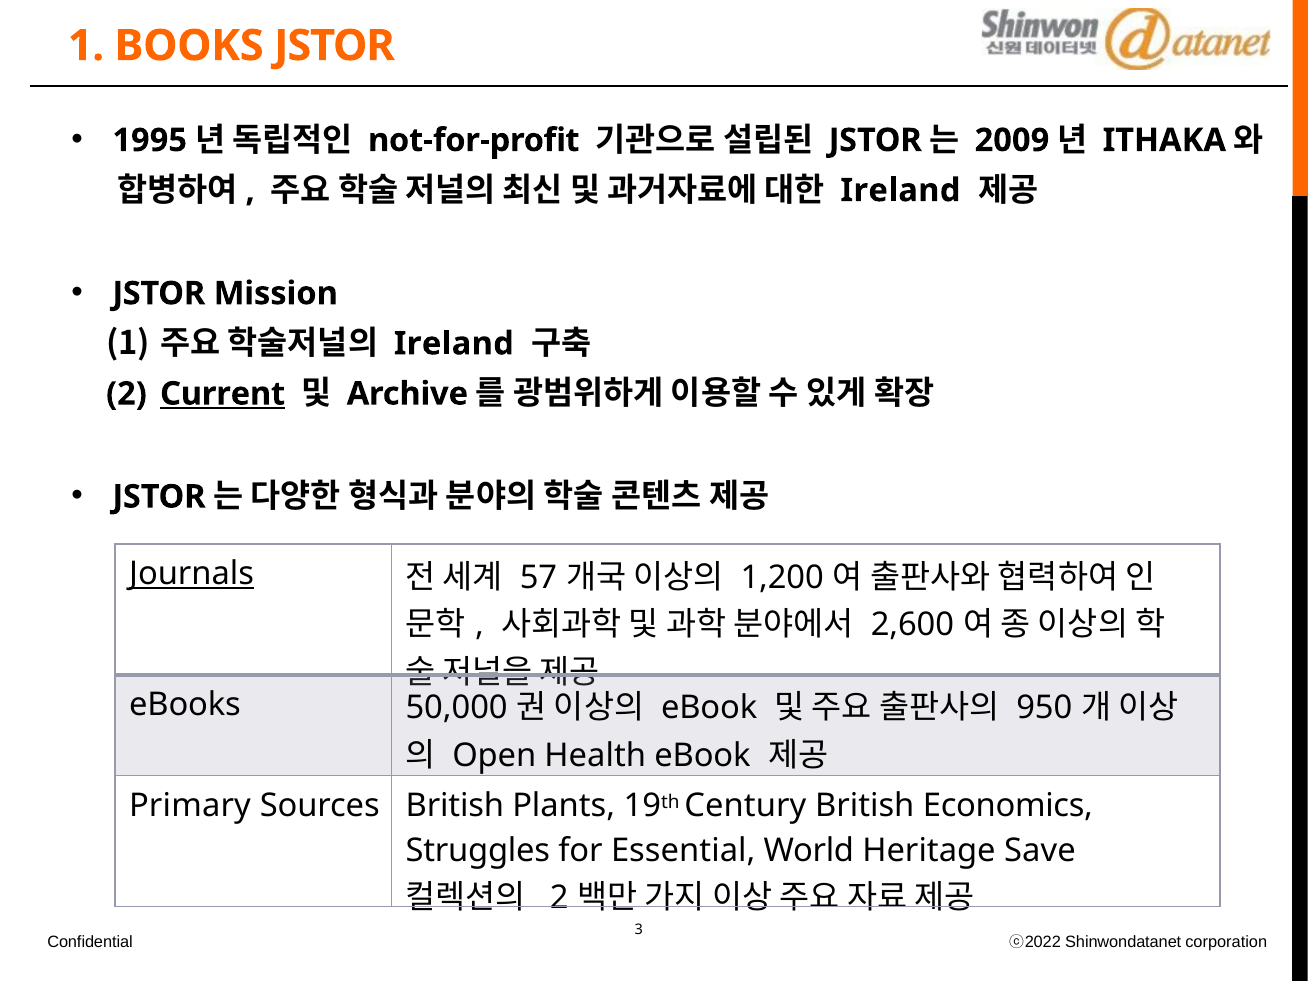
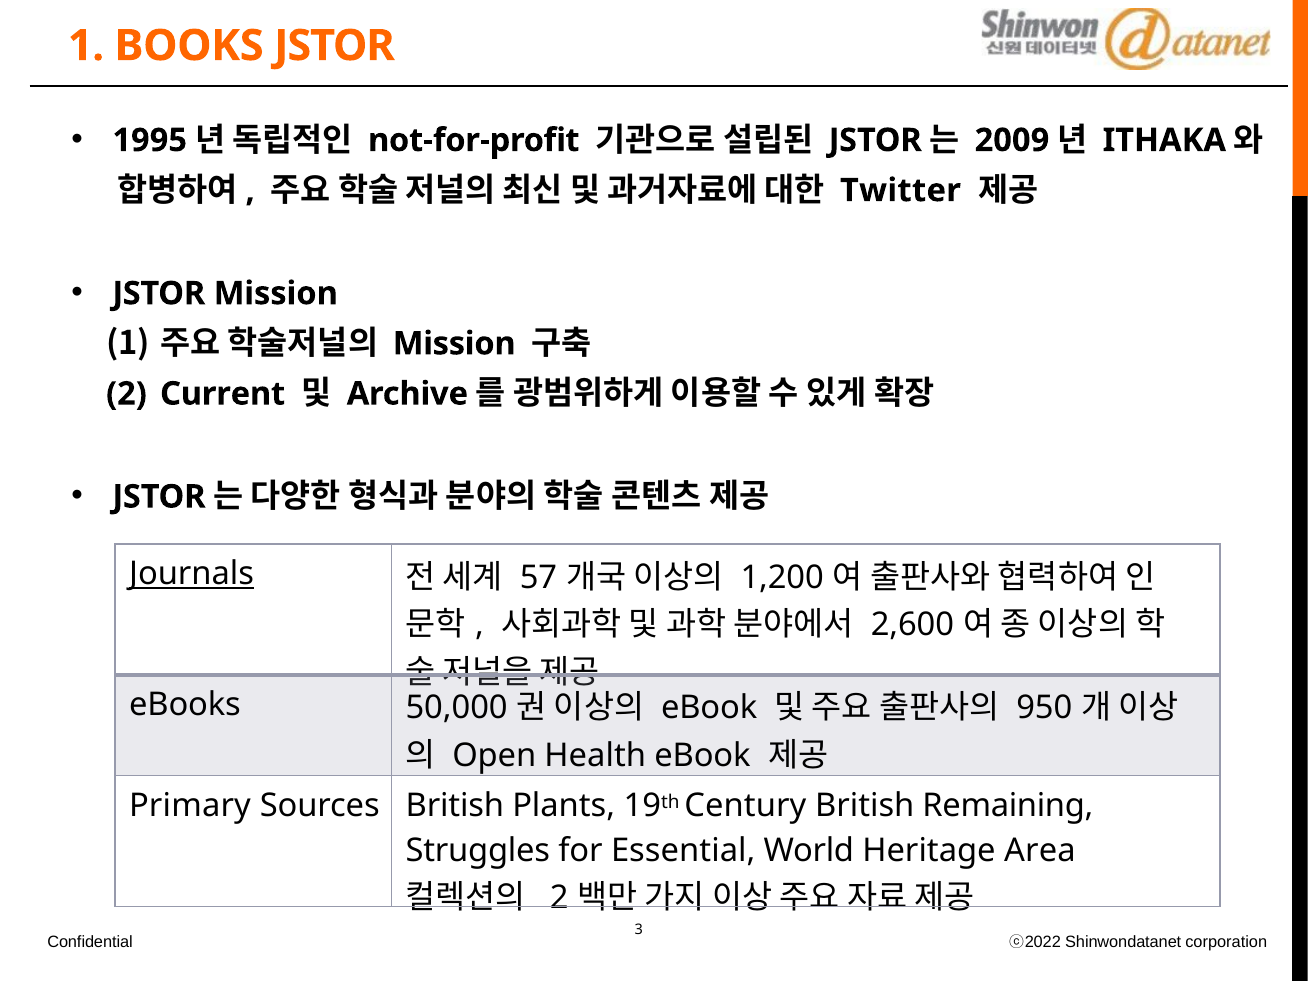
Ireland at (900, 190): Ireland -> Twitter
Ireland at (454, 344): Ireland -> Mission
Current underline: present -> none
Economics: Economics -> Remaining
Save: Save -> Area
